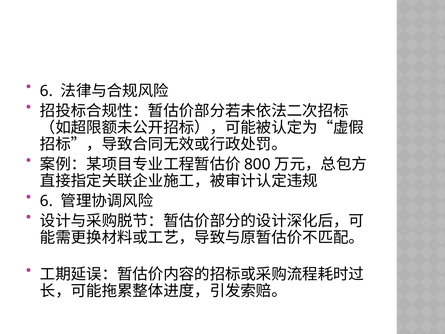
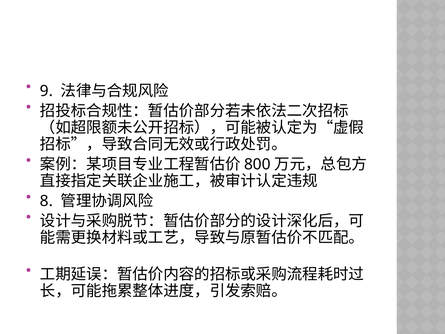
6 at (46, 91): 6 -> 9
6 at (46, 201): 6 -> 8
